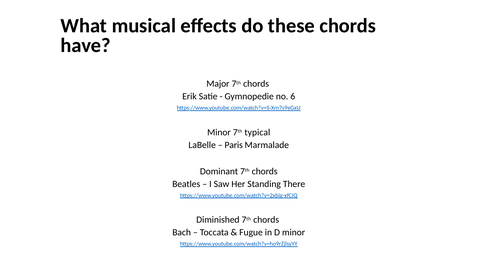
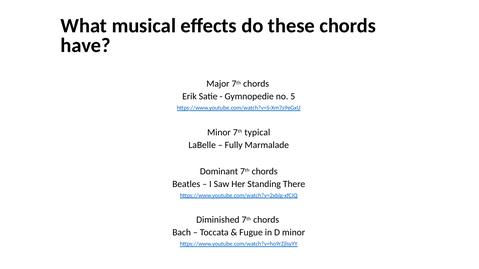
6: 6 -> 5
Paris: Paris -> Fully
